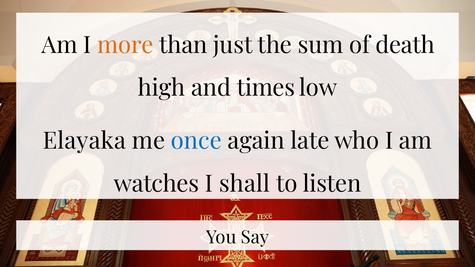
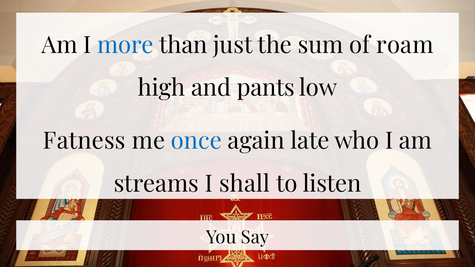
more colour: orange -> blue
death: death -> roam
times: times -> pants
Elayaka: Elayaka -> Fatness
watches: watches -> streams
